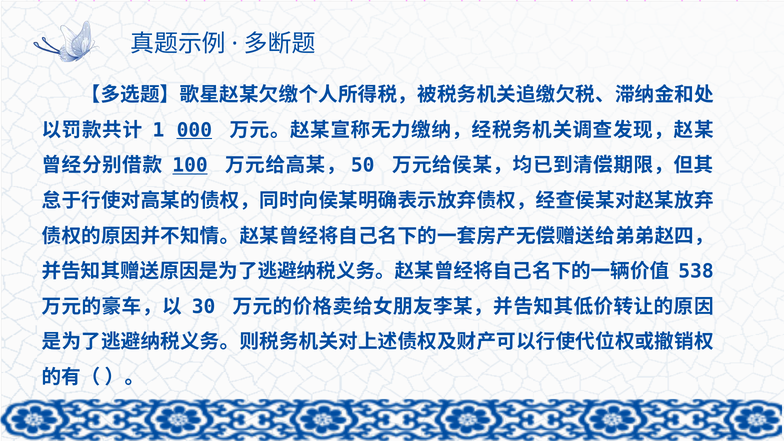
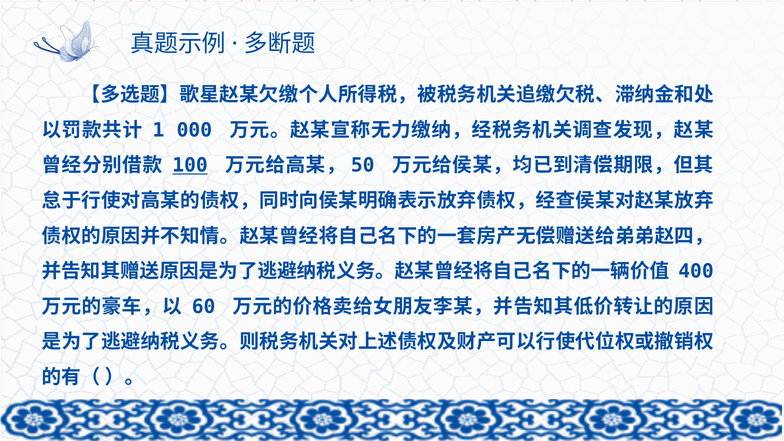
000 underline: present -> none
538: 538 -> 400
30: 30 -> 60
